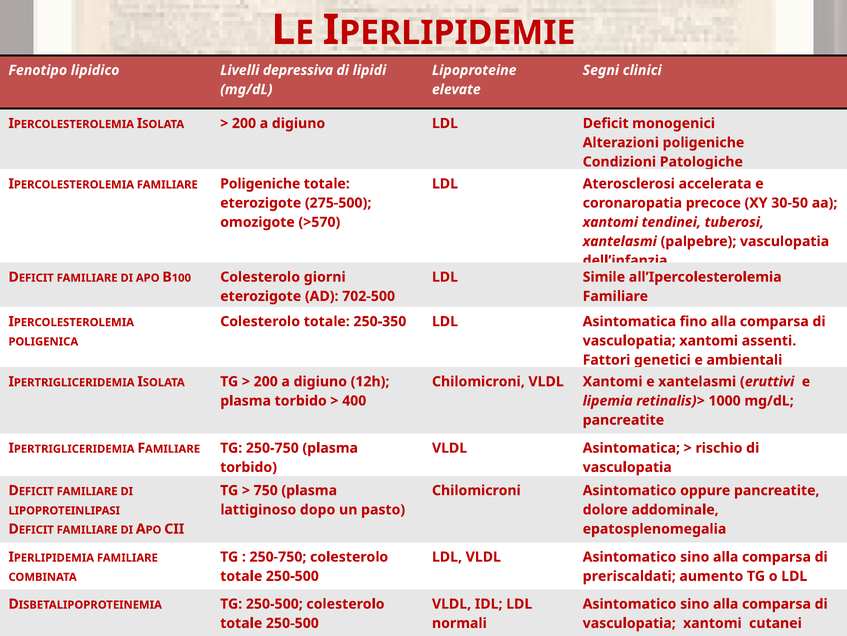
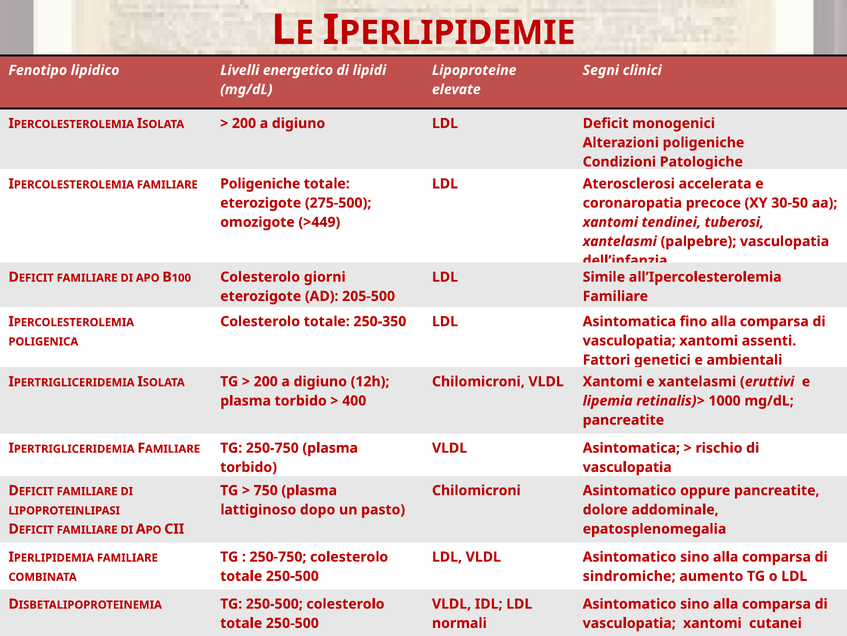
depressiva: depressiva -> energetico
>570: >570 -> >449
702-500: 702-500 -> 205-500
preriscaldati: preriscaldati -> sindromiche
